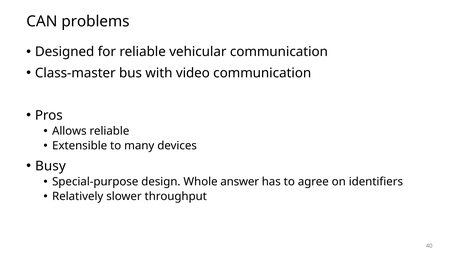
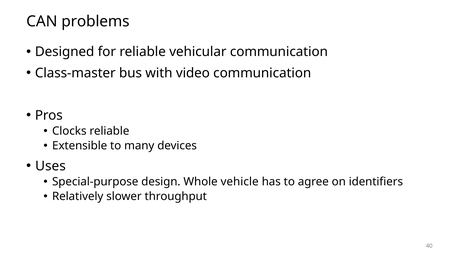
Allows: Allows -> Clocks
Busy: Busy -> Uses
answer: answer -> vehicle
